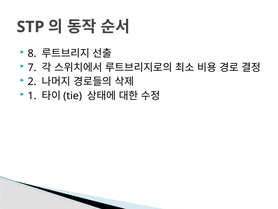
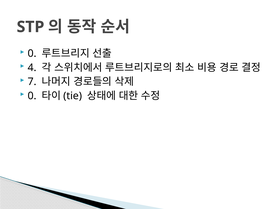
8 at (32, 53): 8 -> 0
7: 7 -> 4
2: 2 -> 7
1 at (32, 96): 1 -> 0
